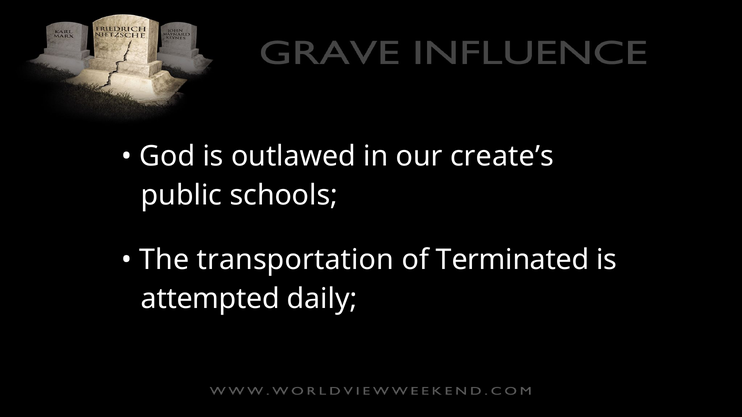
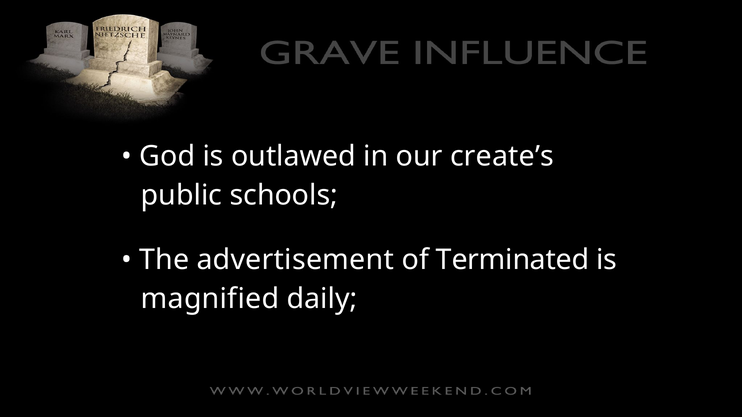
transportation: transportation -> advertisement
attempted: attempted -> magnified
